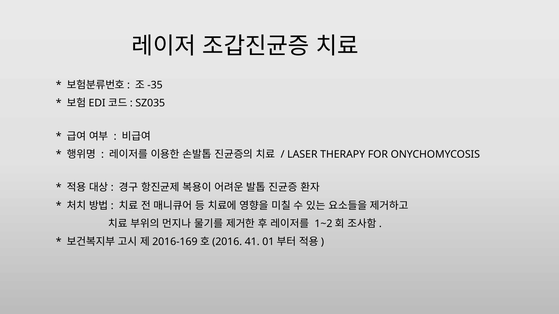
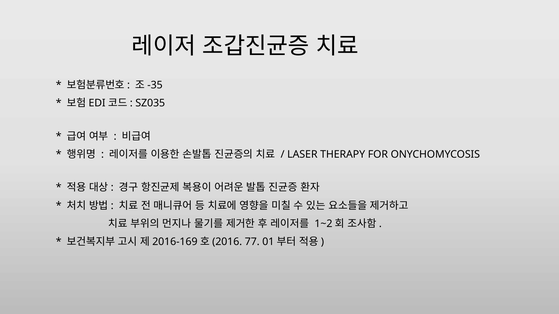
41: 41 -> 77
